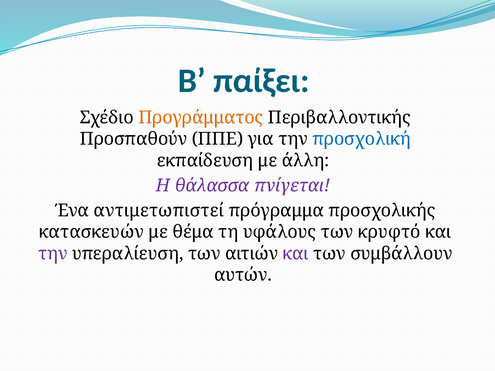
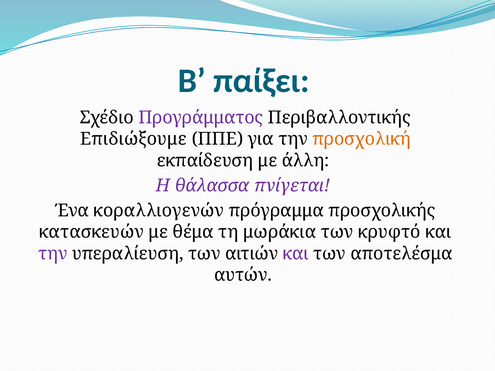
Προγράμματος colour: orange -> purple
Προσπαθούν: Προσπαθούν -> Επιδιώξουμε
προσχολική colour: blue -> orange
αντιμετωπιστεί: αντιμετωπιστεί -> κοραλλιογενών
υφάλους: υφάλους -> μωράκια
συμβάλλουν: συμβάλλουν -> αποτελέσμα
